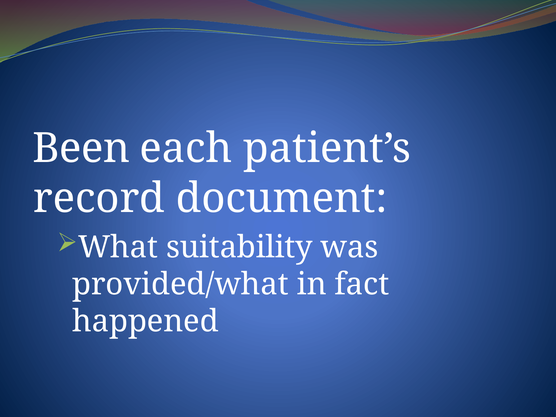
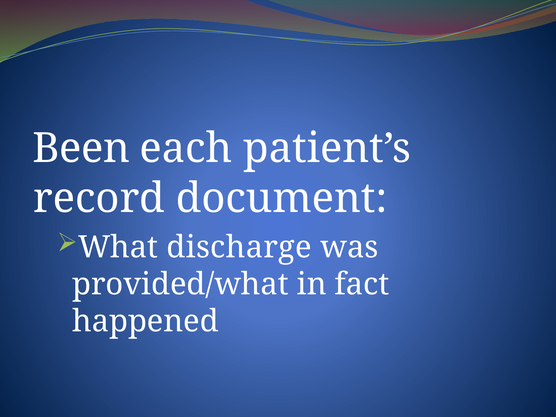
suitability: suitability -> discharge
